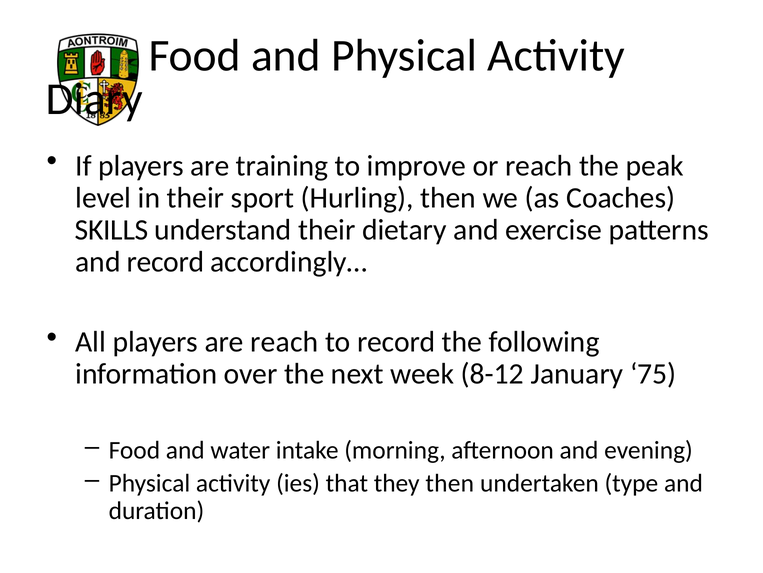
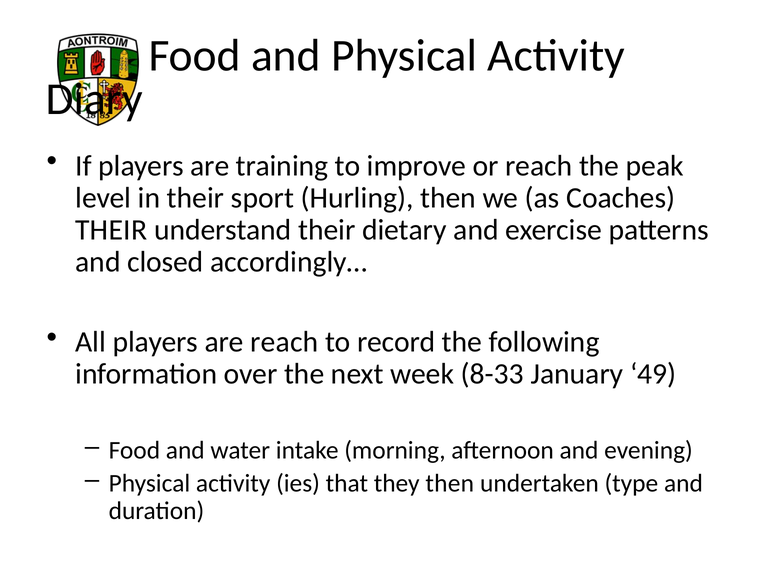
SKILLS at (112, 230): SKILLS -> THEIR
and record: record -> closed
8-12: 8-12 -> 8-33
75: 75 -> 49
